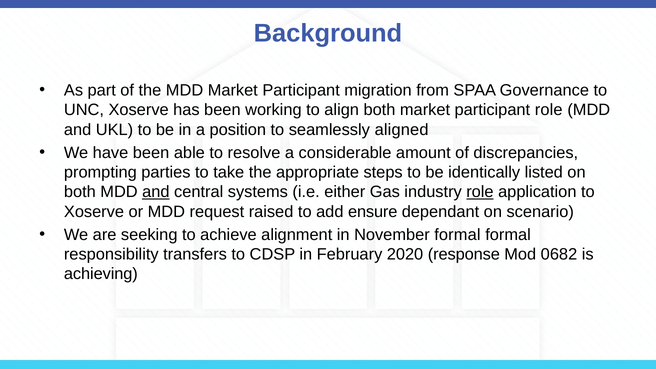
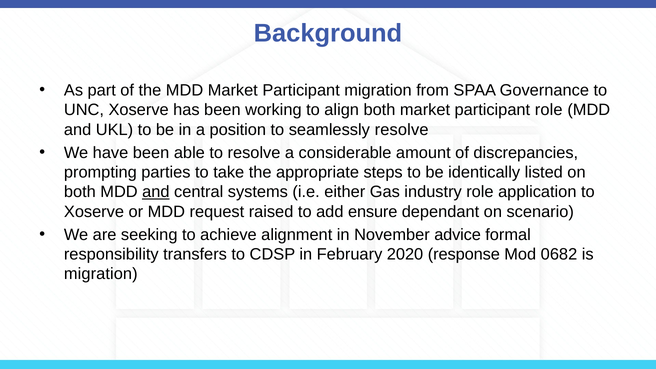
seamlessly aligned: aligned -> resolve
role at (480, 192) underline: present -> none
November formal: formal -> advice
achieving at (101, 274): achieving -> migration
